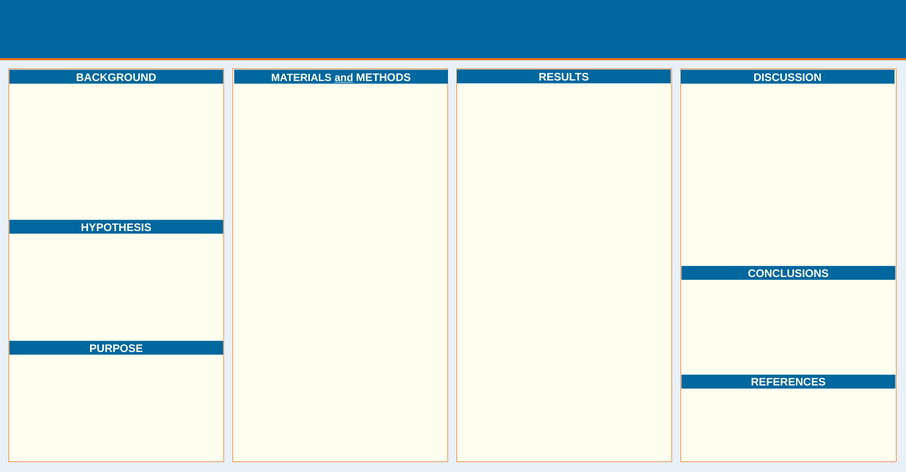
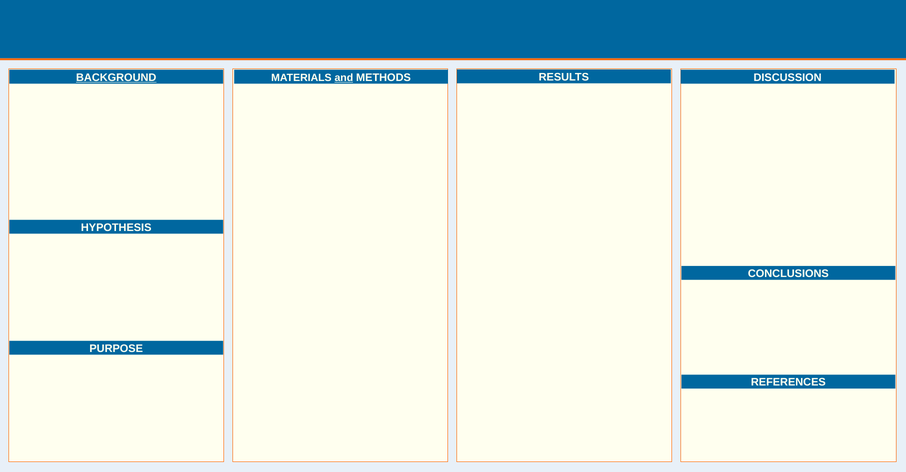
BACKGROUND underline: none -> present
